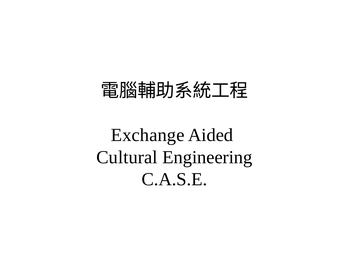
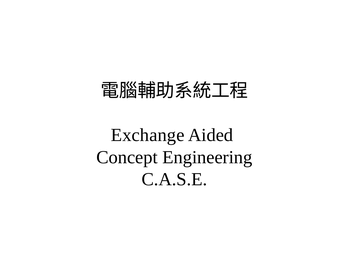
Cultural: Cultural -> Concept
